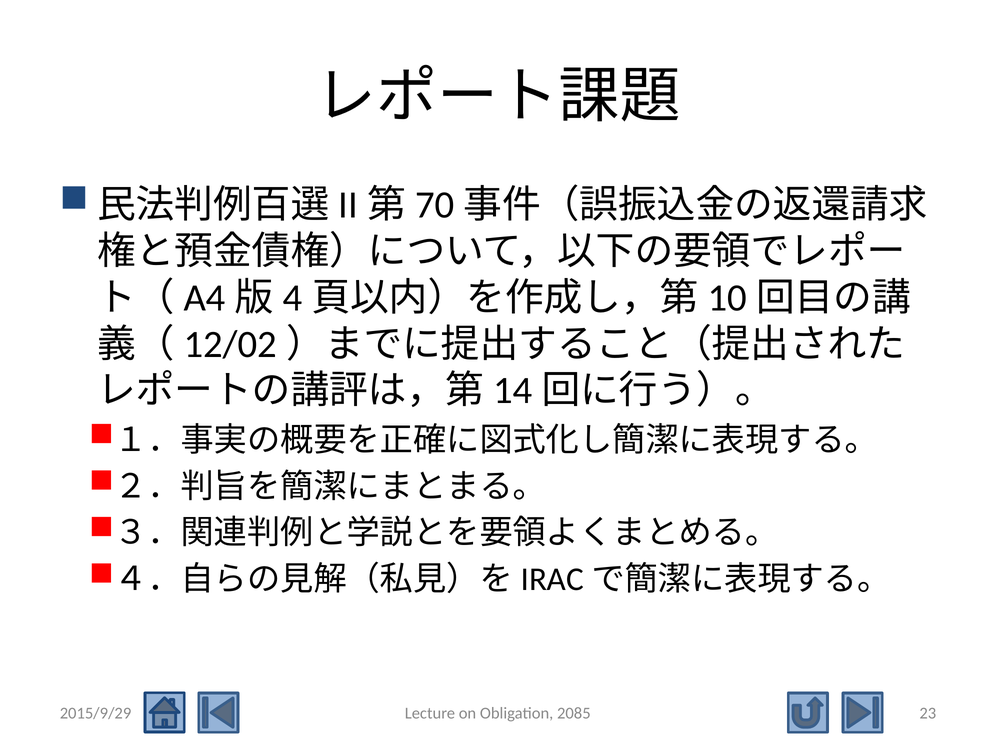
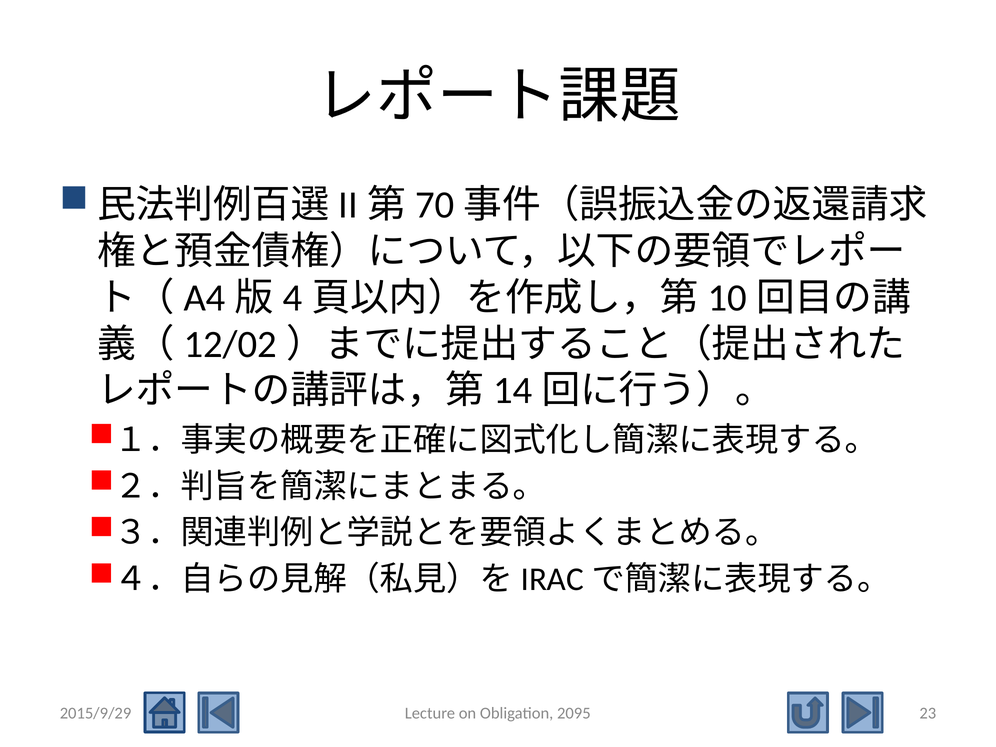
2085: 2085 -> 2095
